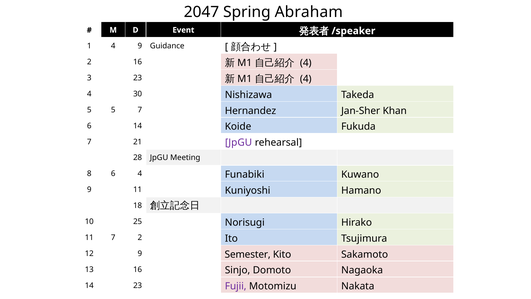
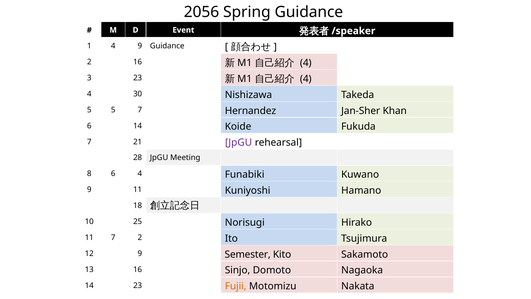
2047: 2047 -> 2056
Spring Abraham: Abraham -> Guidance
Fujii colour: purple -> orange
